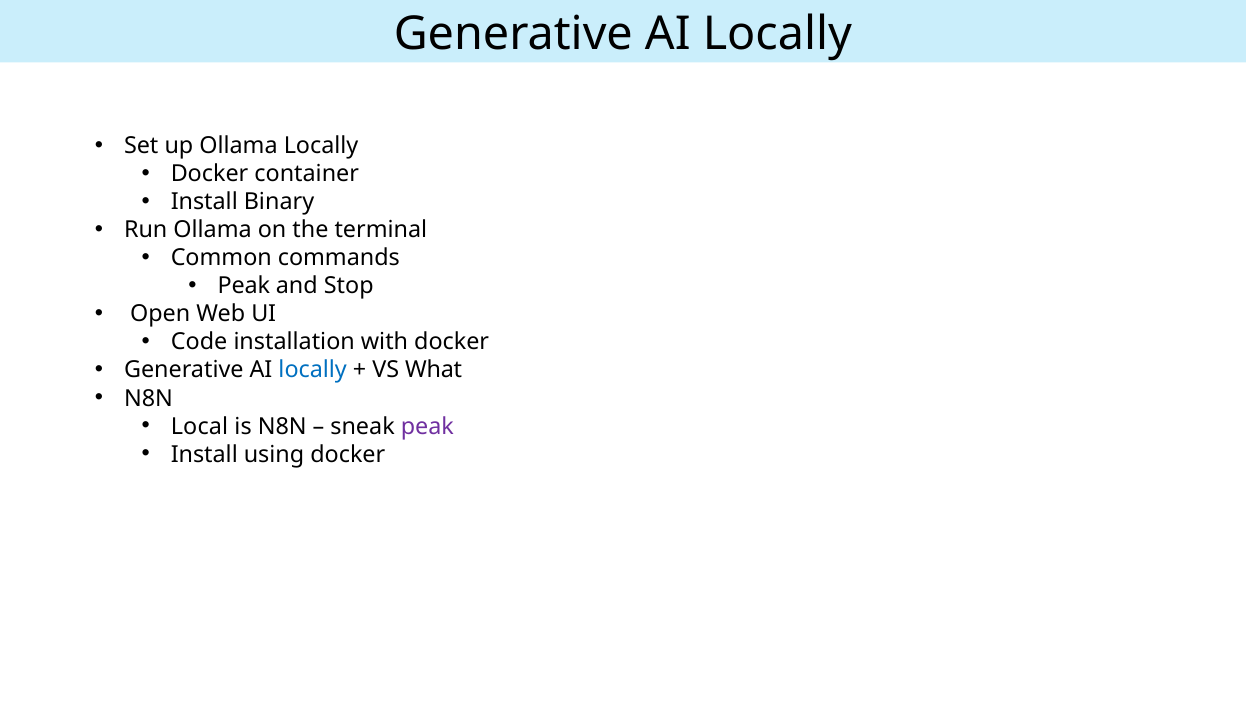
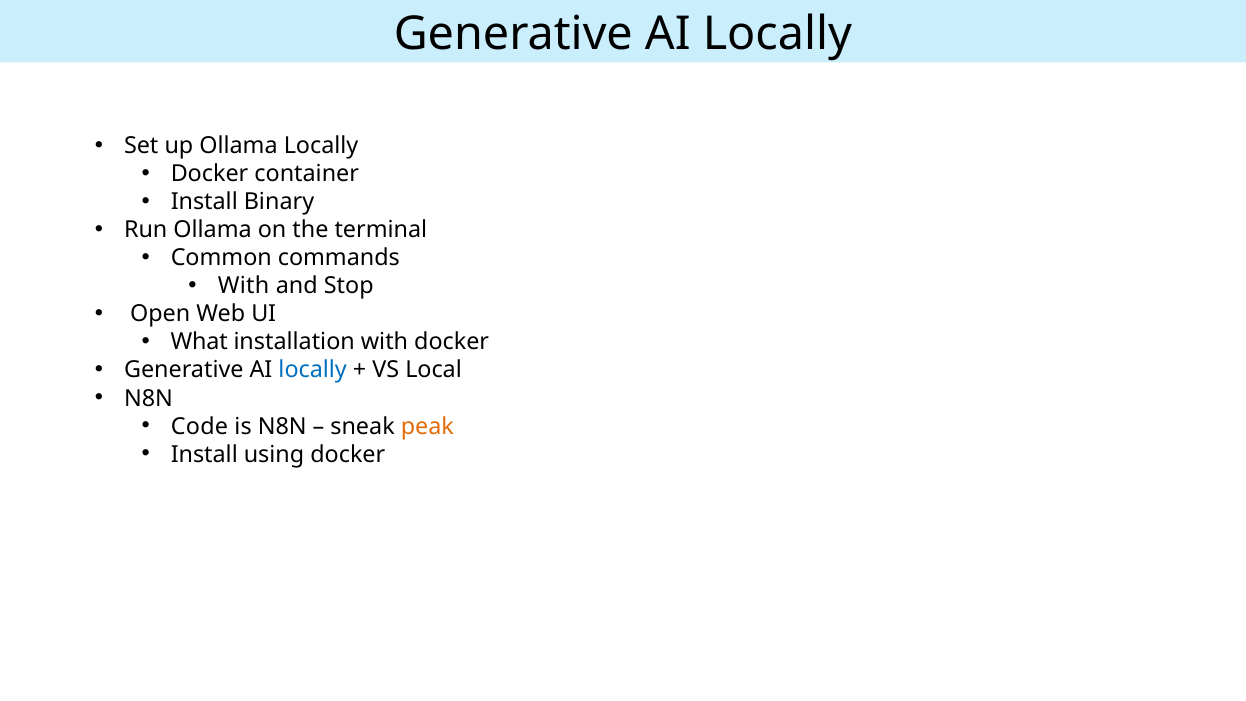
Peak at (244, 286): Peak -> With
Code: Code -> What
What: What -> Local
Local: Local -> Code
peak at (427, 426) colour: purple -> orange
